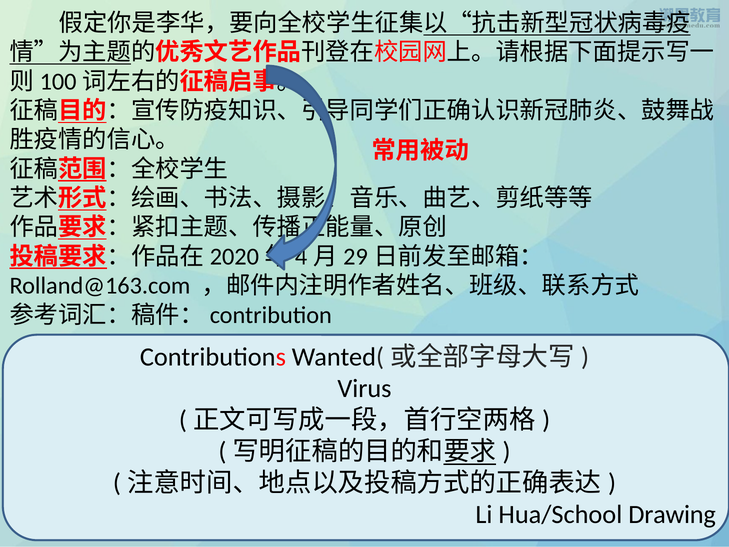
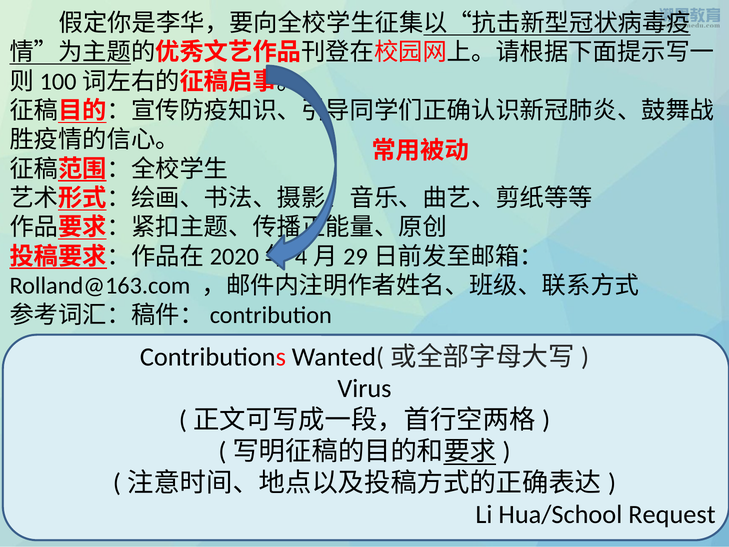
Drawing: Drawing -> Request
